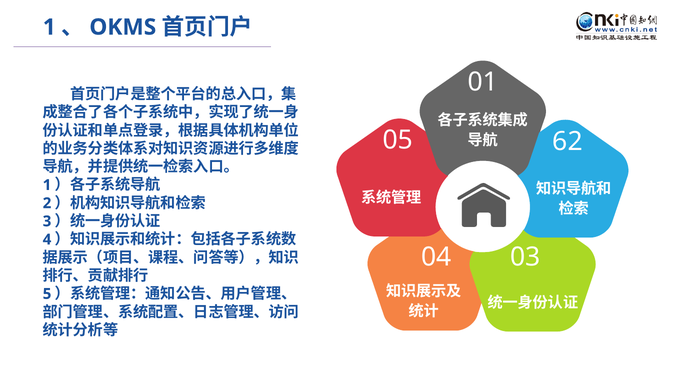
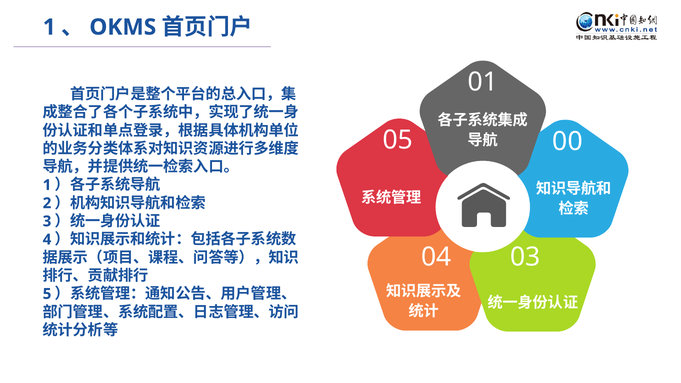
62: 62 -> 00
